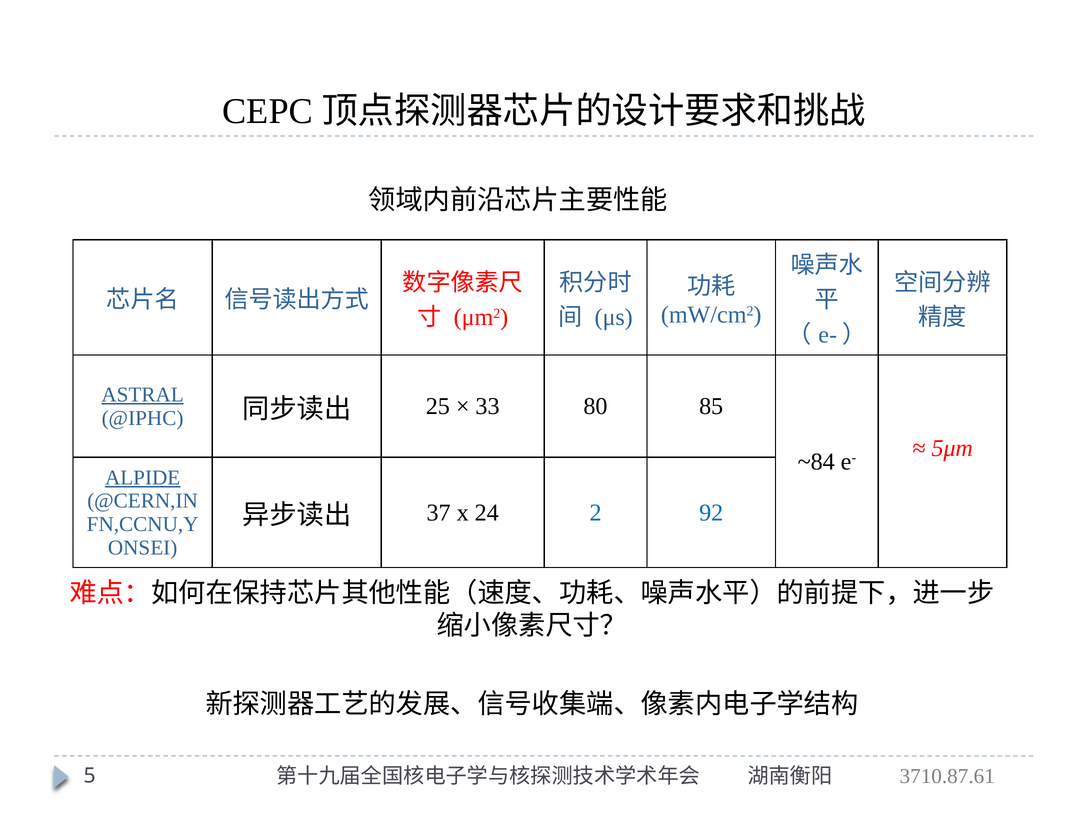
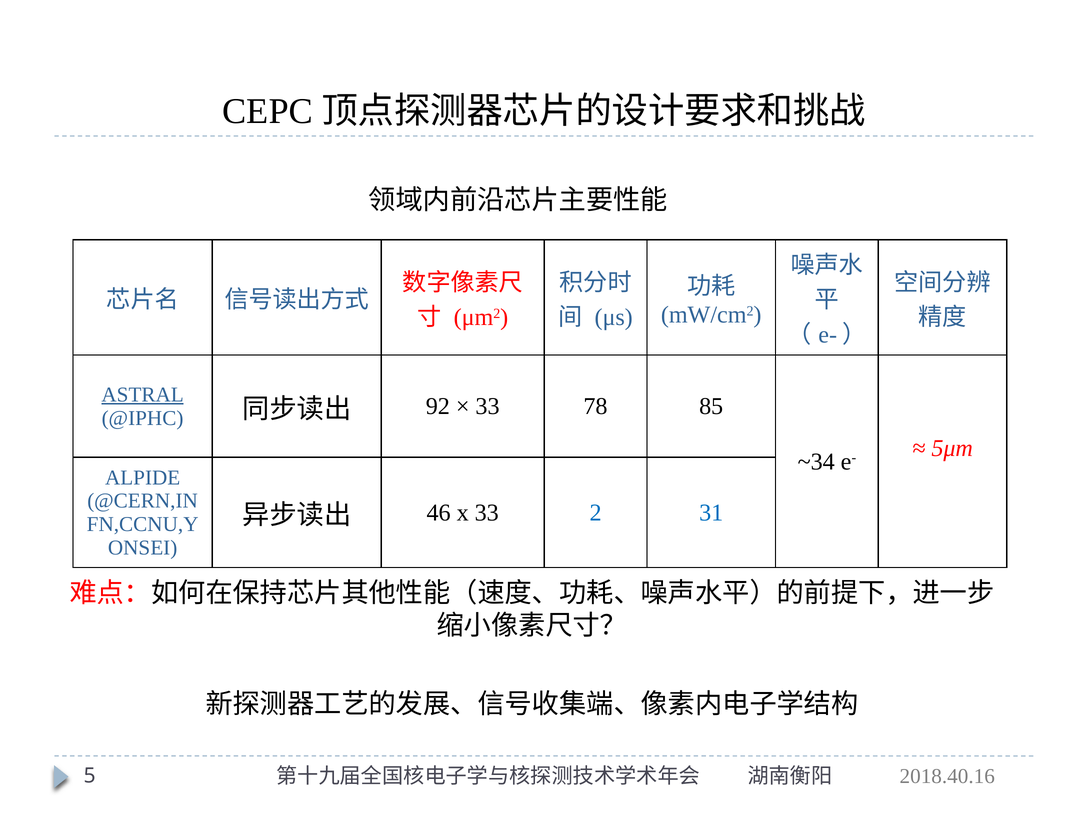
25: 25 -> 92
80: 80 -> 78
~84: ~84 -> ~34
ALPIDE underline: present -> none
37: 37 -> 46
x 24: 24 -> 33
92: 92 -> 31
3710.87.61: 3710.87.61 -> 2018.40.16
